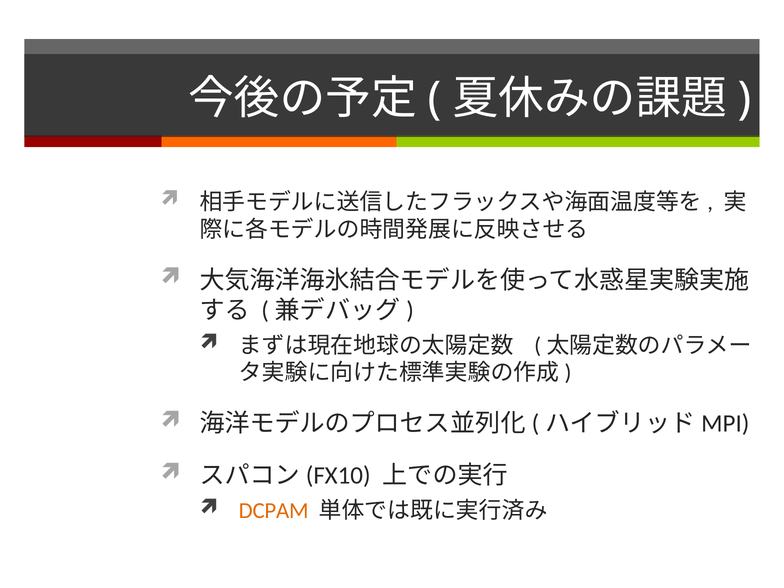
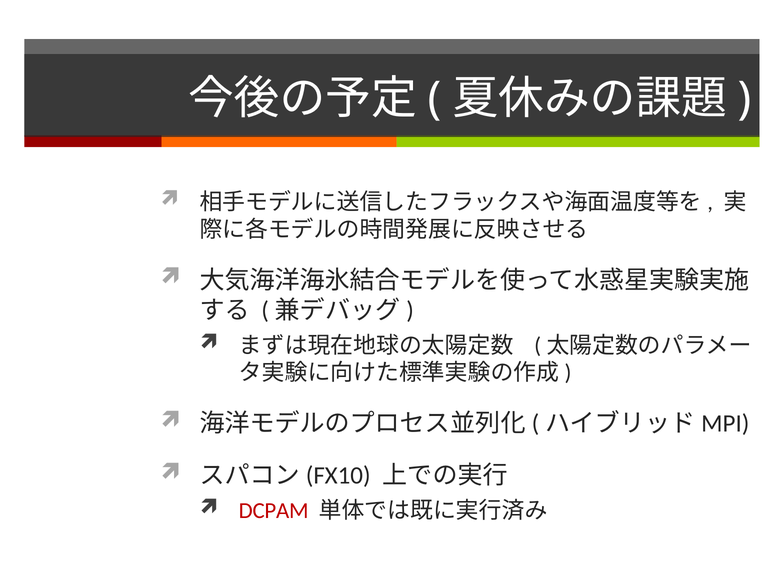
DCPAM colour: orange -> red
